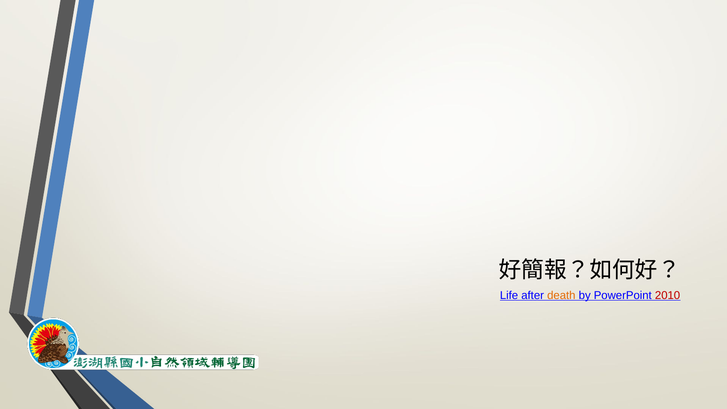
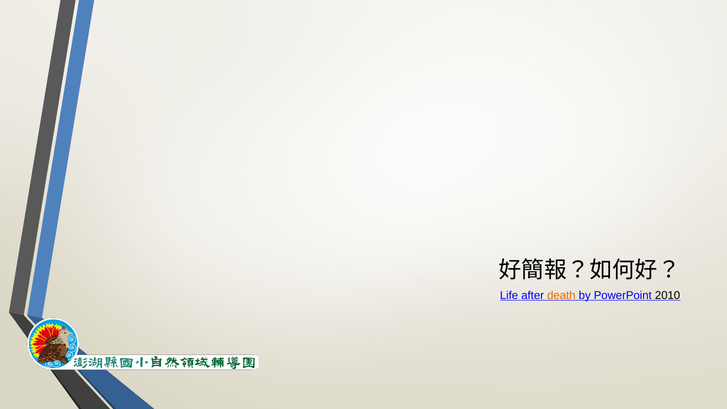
2010 colour: red -> black
